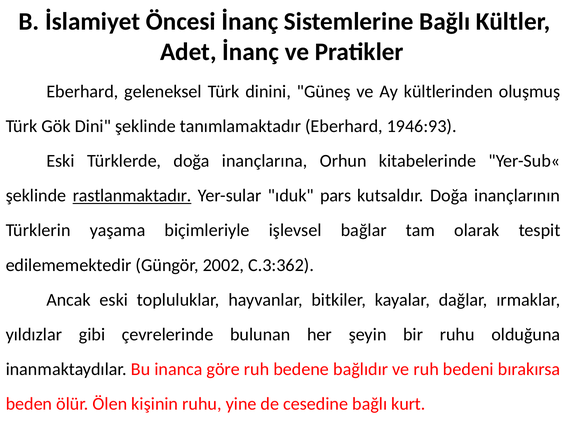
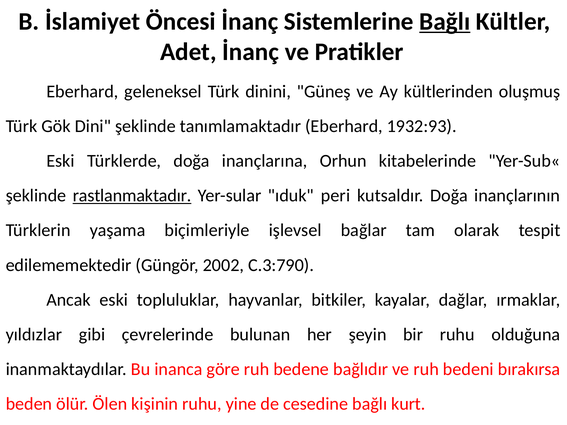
Bağlı at (445, 21) underline: none -> present
1946:93: 1946:93 -> 1932:93
pars: pars -> peri
C.3:362: C.3:362 -> C.3:790
